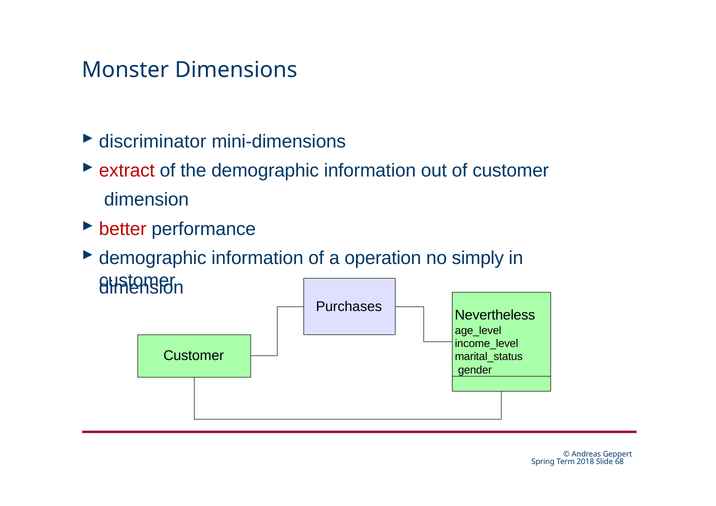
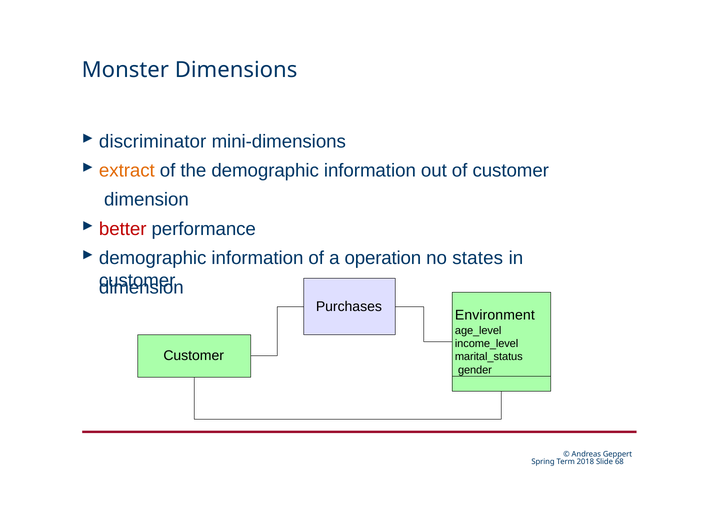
extract colour: red -> orange
simply: simply -> states
Nevertheless: Nevertheless -> Environment
